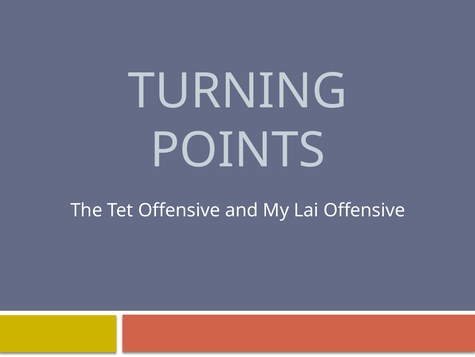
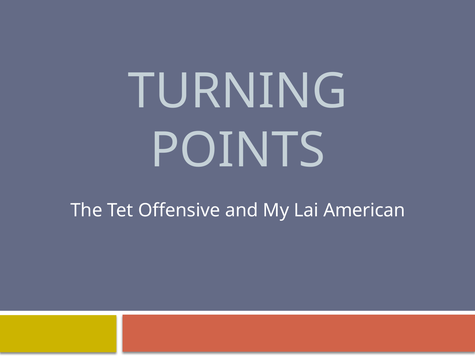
Lai Offensive: Offensive -> American
